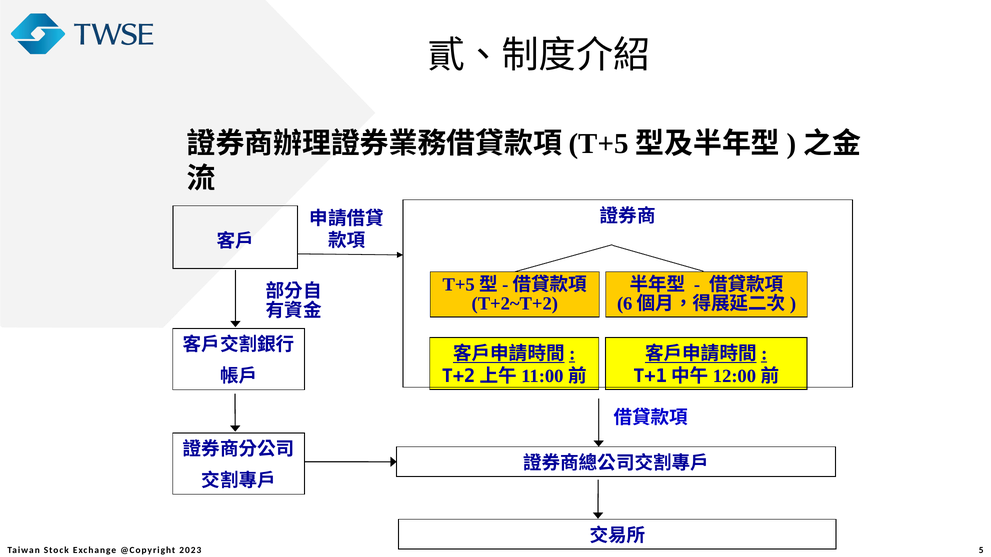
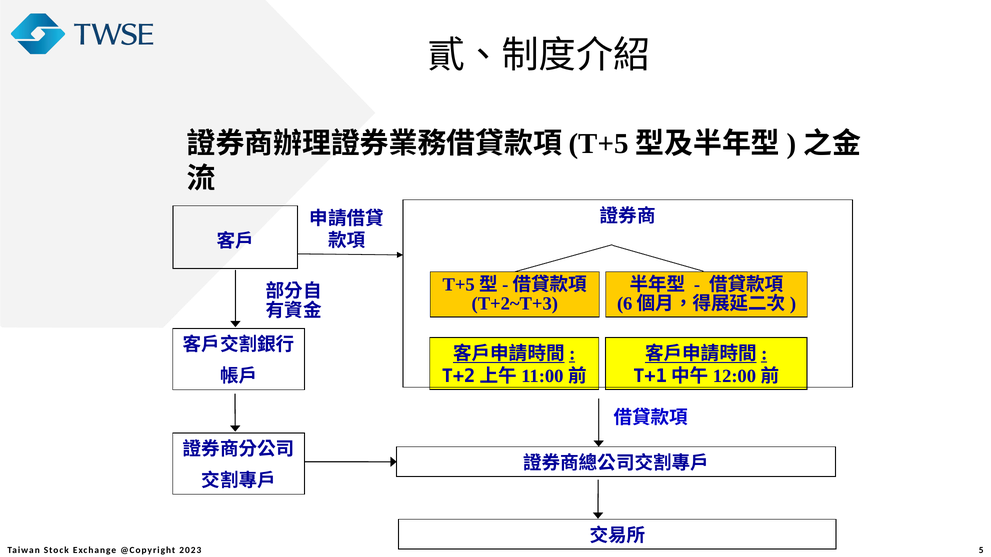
T+2~T+2: T+2~T+2 -> T+2~T+3
